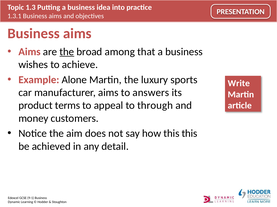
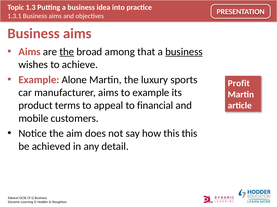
business at (184, 52) underline: none -> present
Write: Write -> Profit
to answers: answers -> example
through: through -> financial
money: money -> mobile
